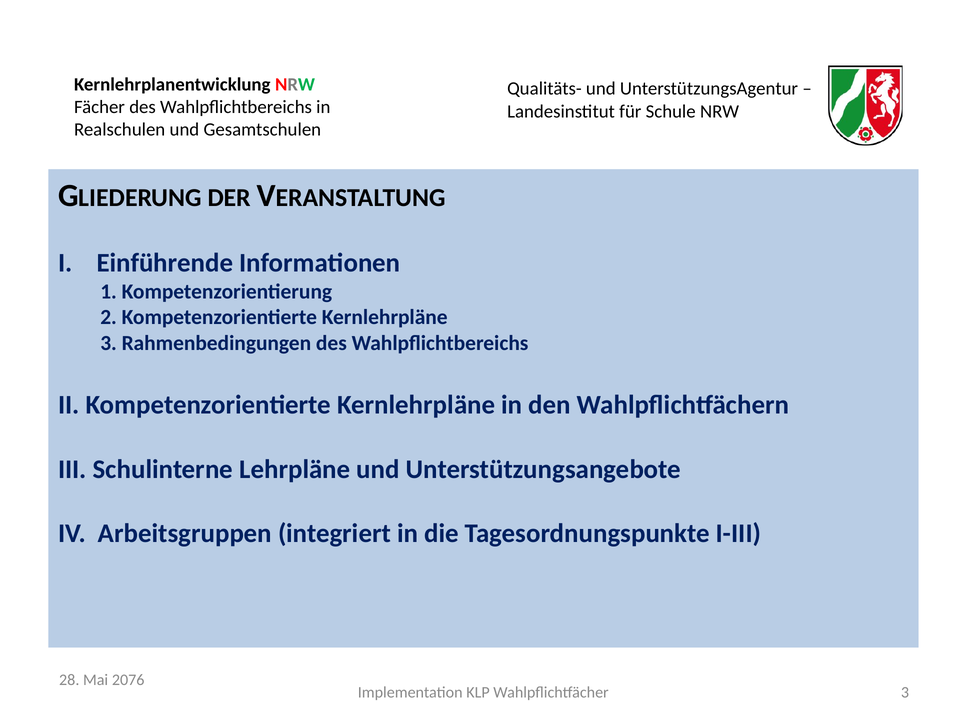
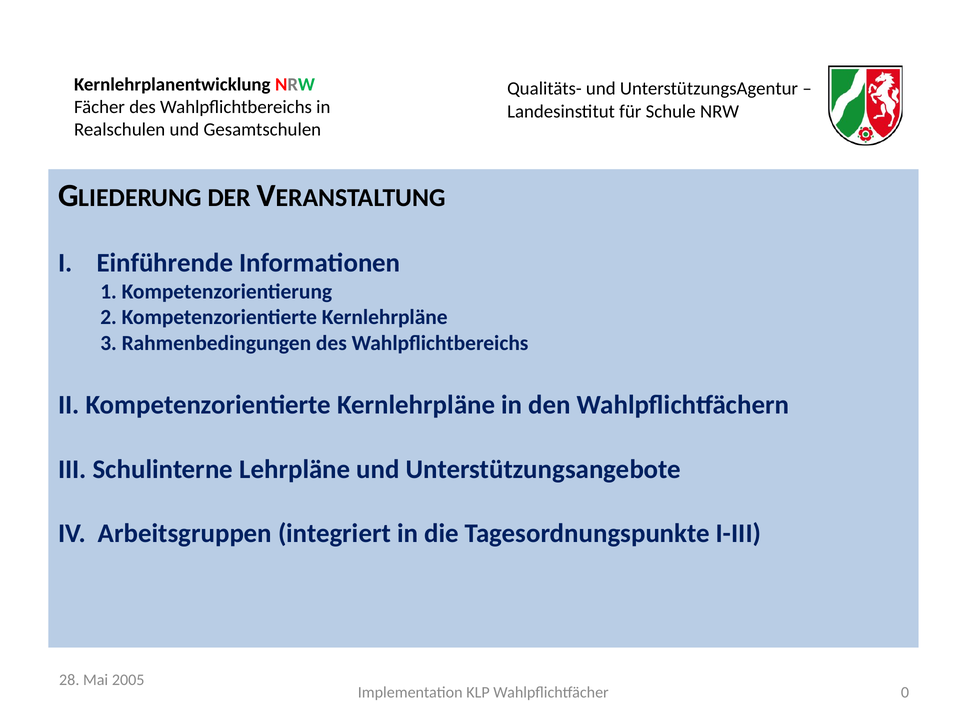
2076: 2076 -> 2005
Wahlpflichtfächer 3: 3 -> 0
